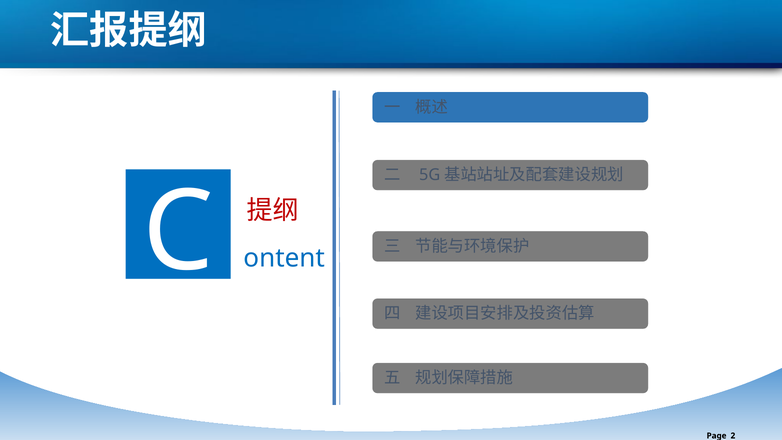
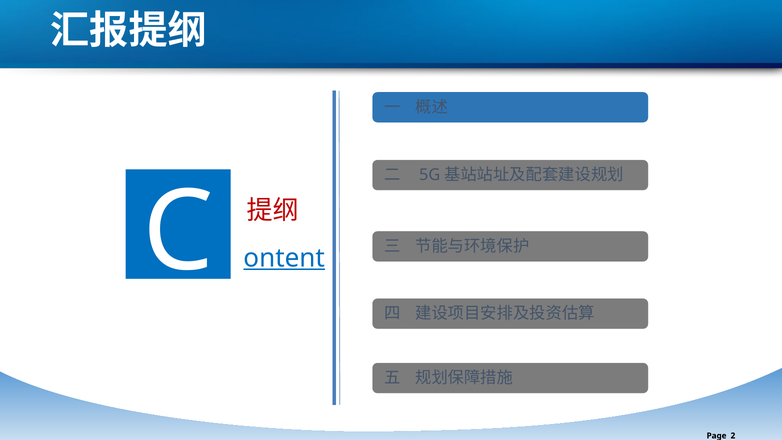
ontent underline: none -> present
